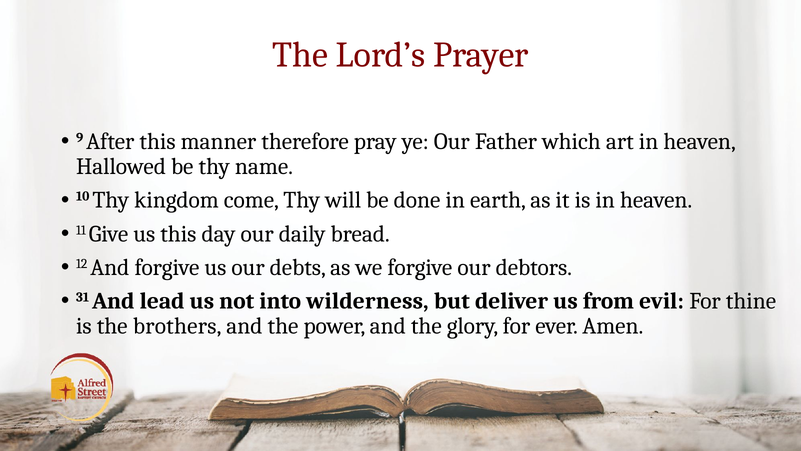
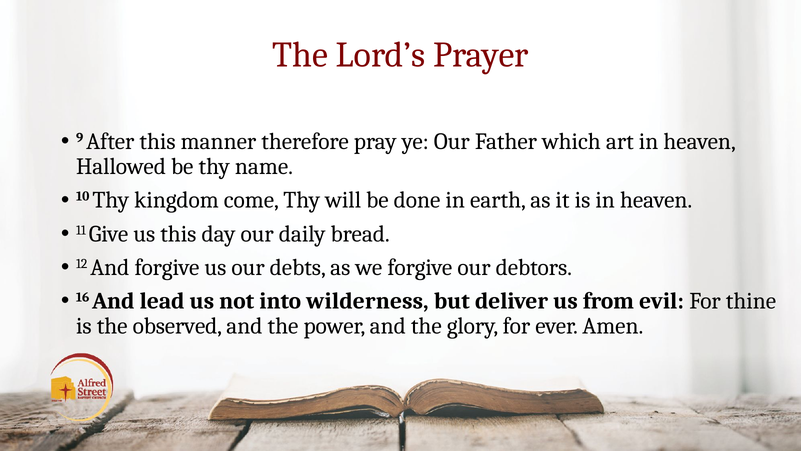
31: 31 -> 16
brothers: brothers -> observed
